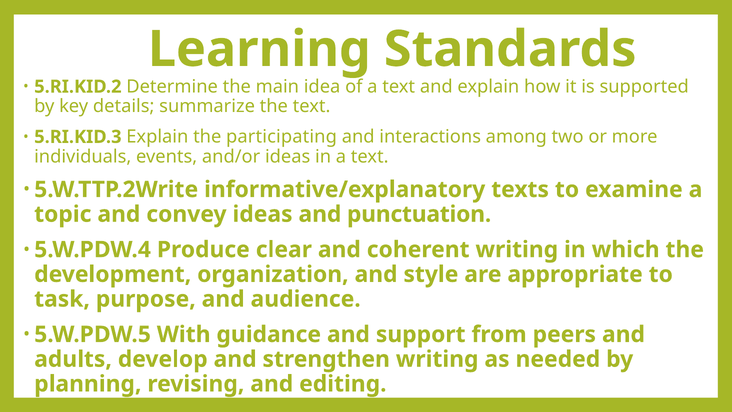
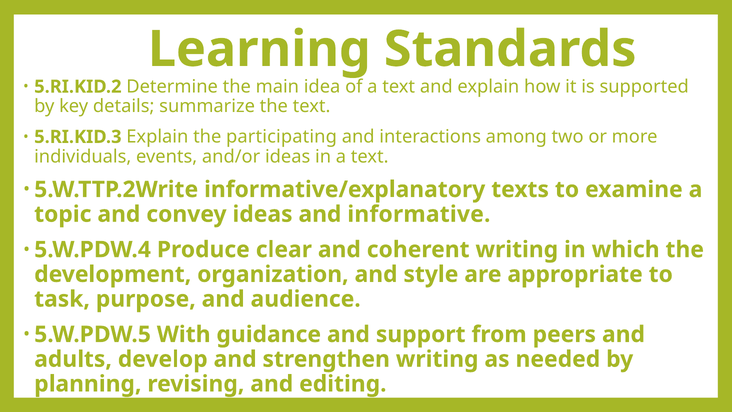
punctuation: punctuation -> informative
